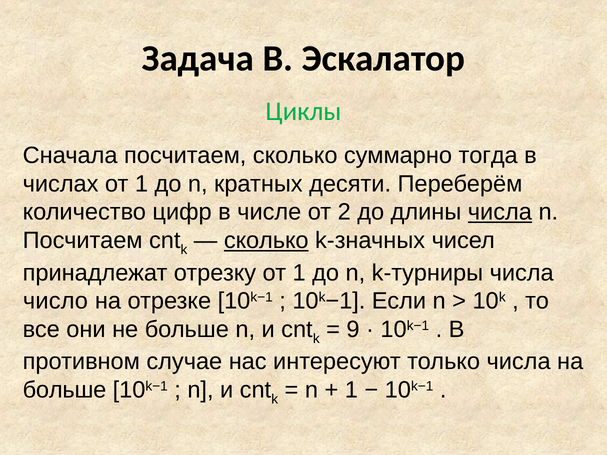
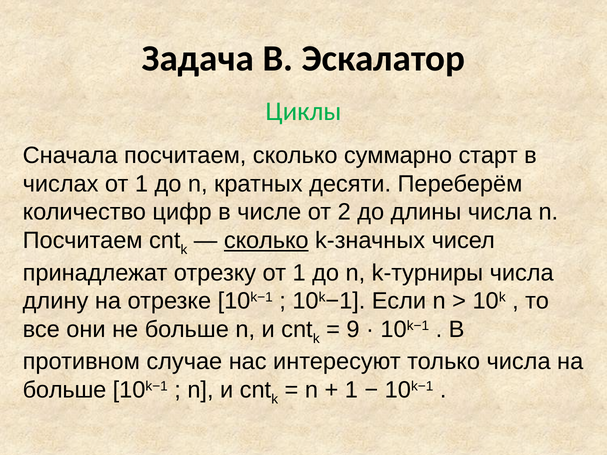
тогда: тогда -> старт
числа at (500, 212) underline: present -> none
число: число -> длину
